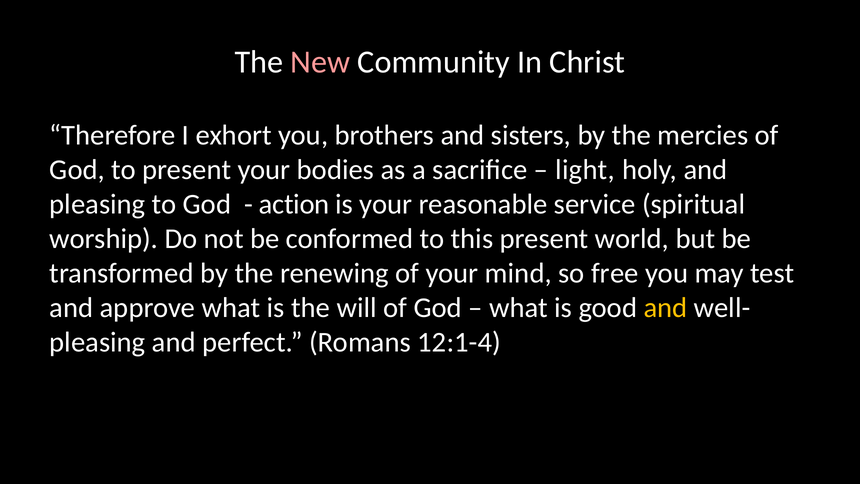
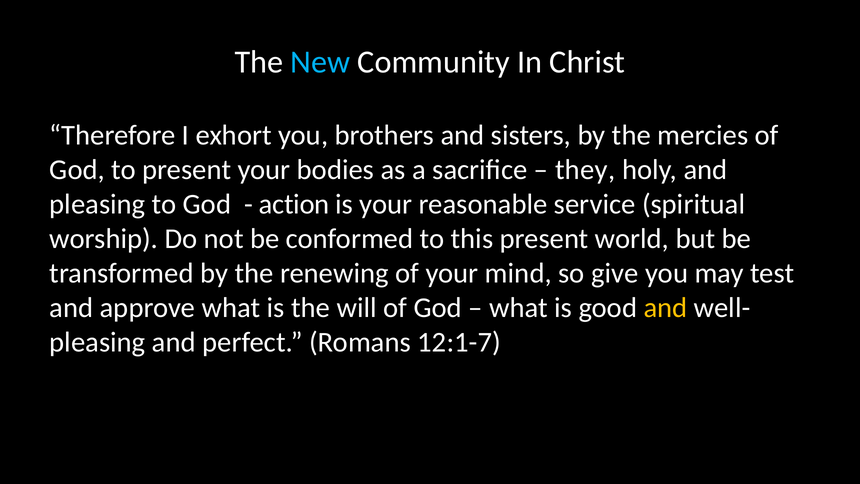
New colour: pink -> light blue
light: light -> they
free: free -> give
12:1-4: 12:1-4 -> 12:1-7
